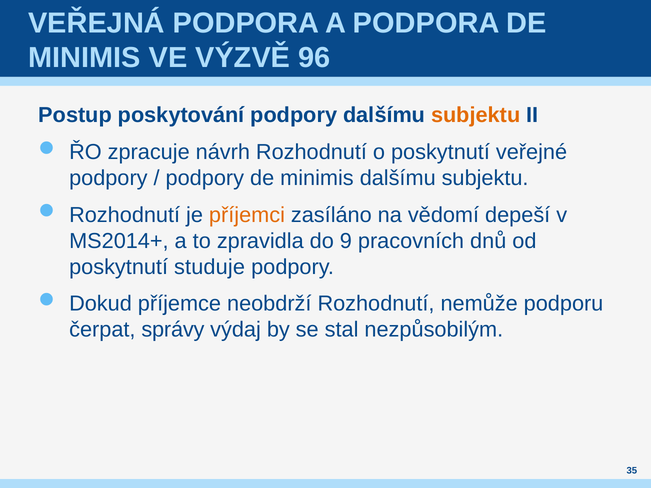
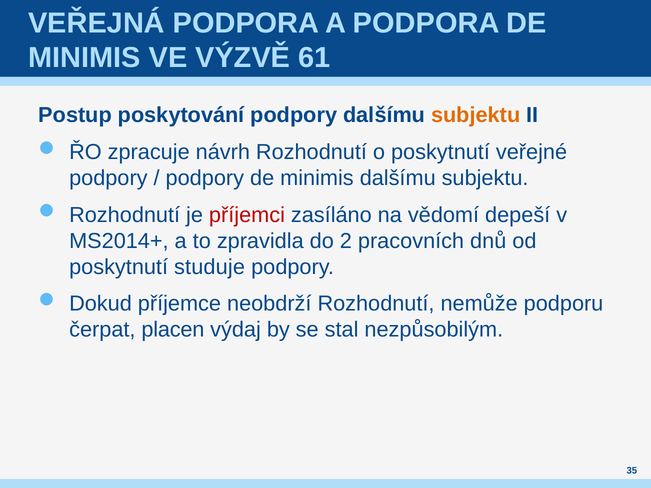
96: 96 -> 61
příjemci colour: orange -> red
9: 9 -> 2
správy: správy -> placen
